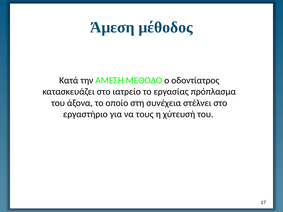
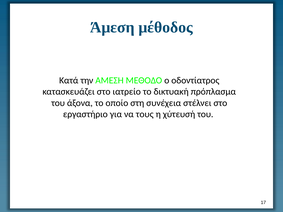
εργασίας: εργασίας -> δικτυακή
